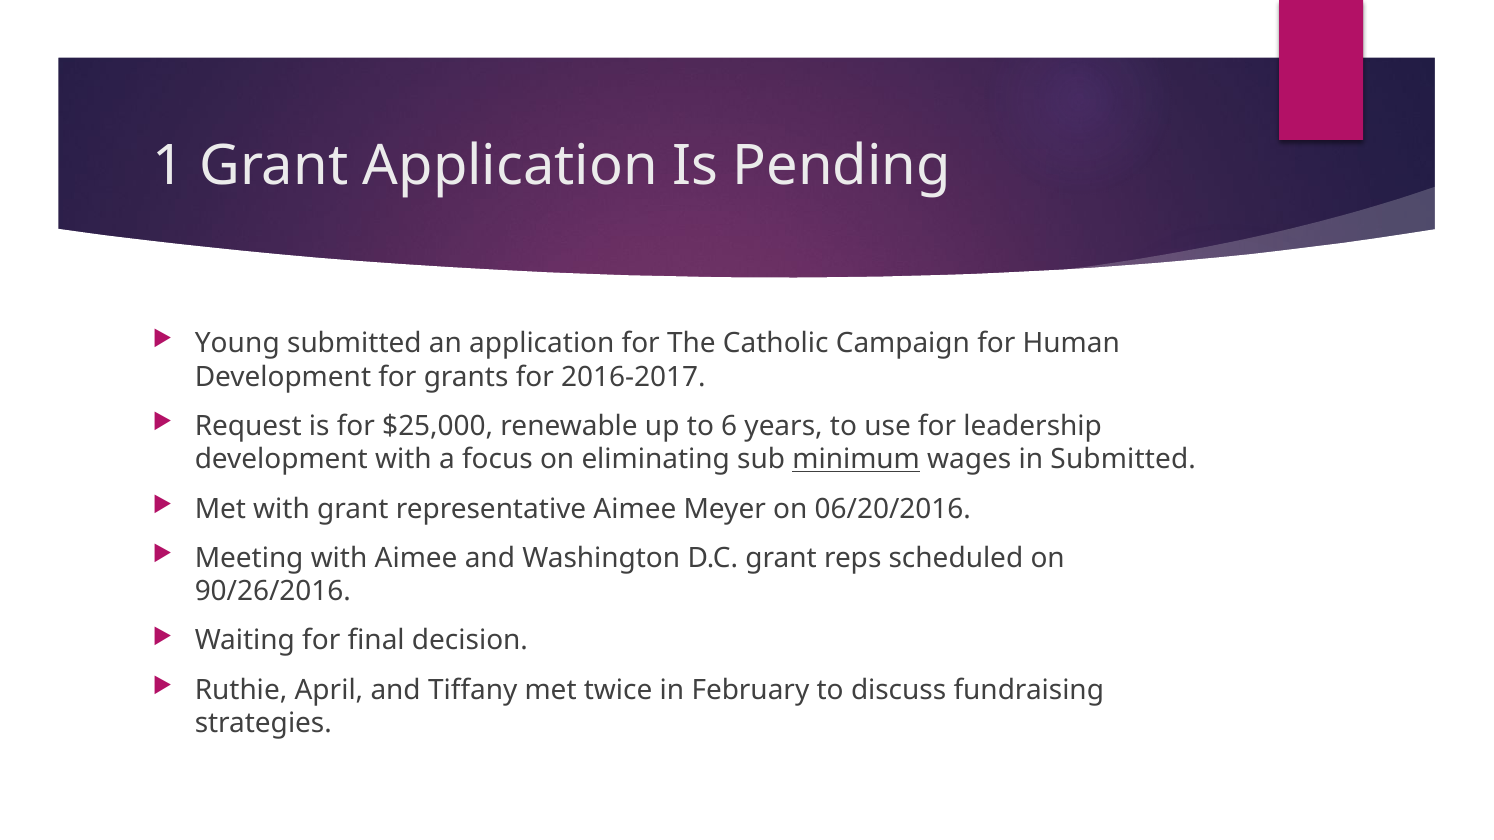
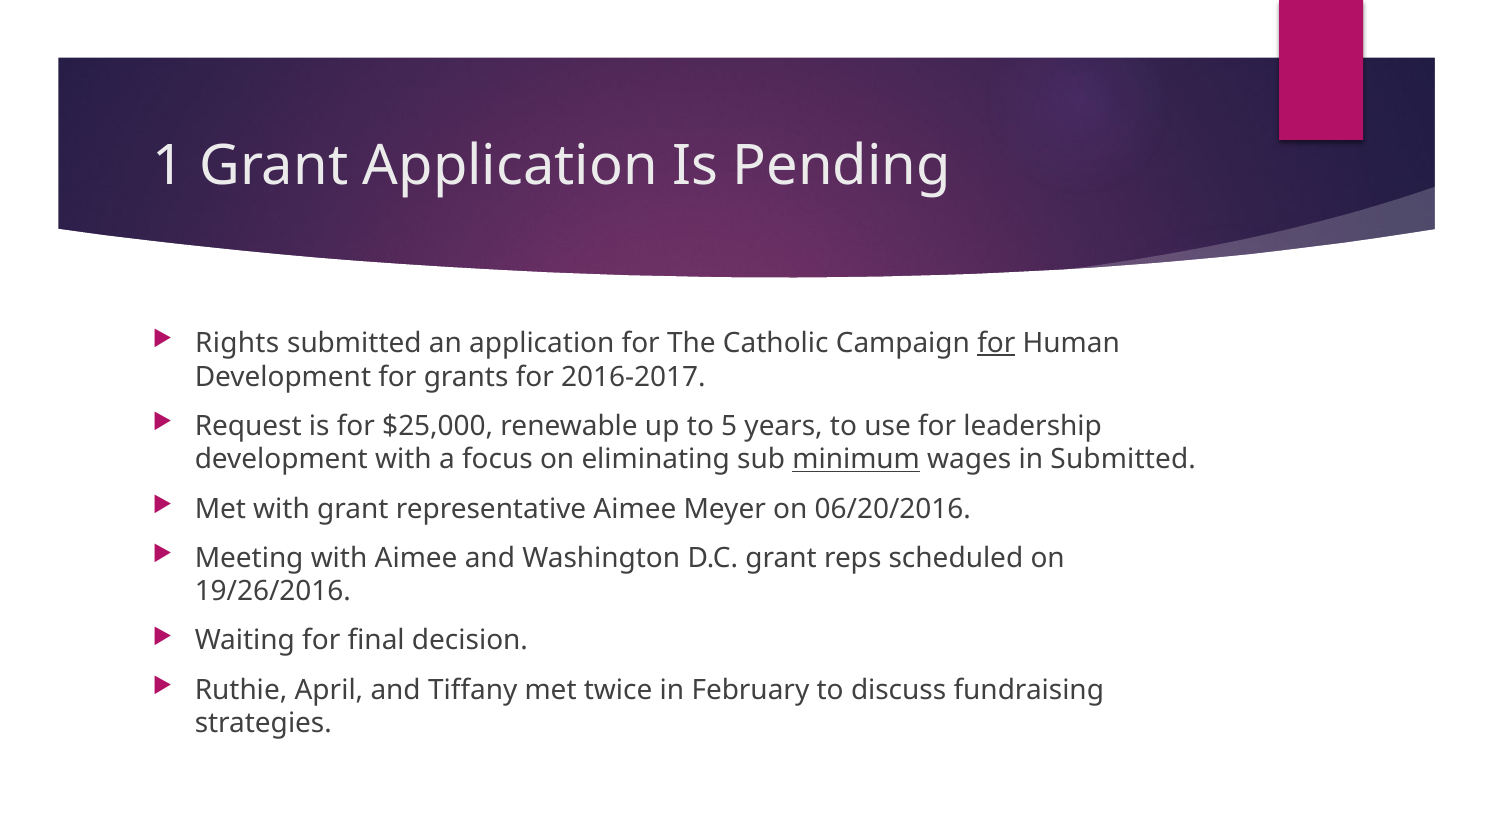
Young: Young -> Rights
for at (996, 343) underline: none -> present
6: 6 -> 5
90/26/2016: 90/26/2016 -> 19/26/2016
